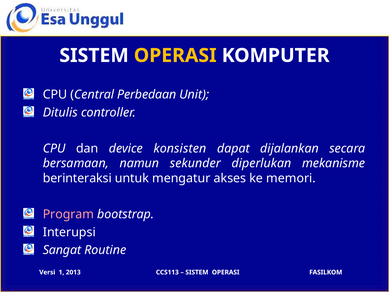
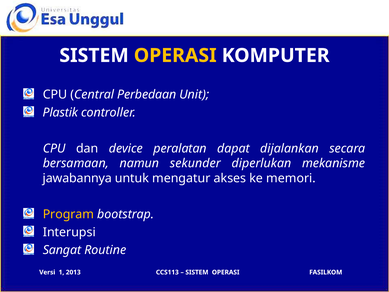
Ditulis: Ditulis -> Plastik
konsisten: konsisten -> peralatan
berinteraksi: berinteraksi -> jawabannya
Program colour: pink -> yellow
